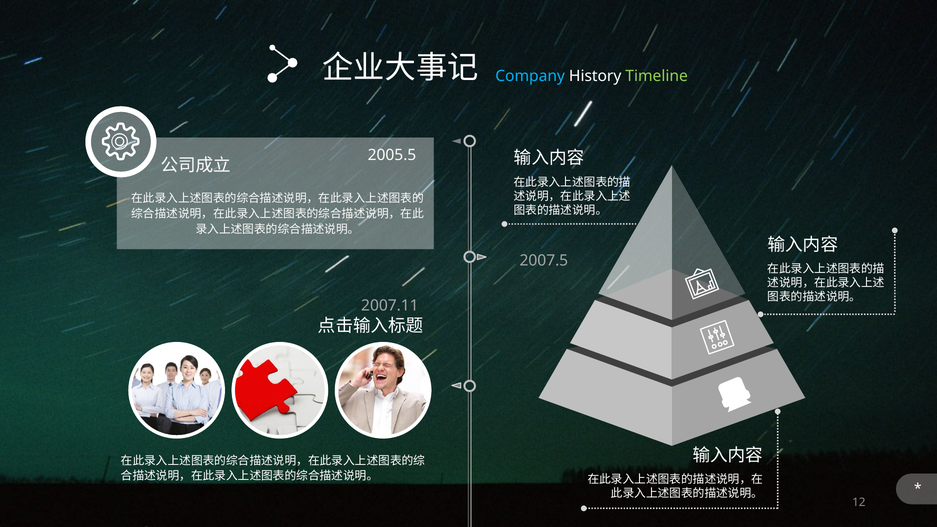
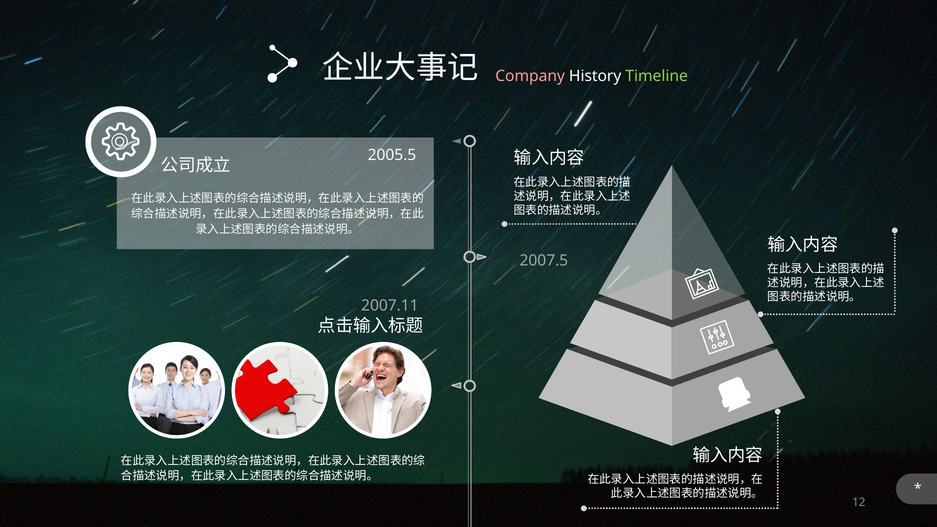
Company colour: light blue -> pink
